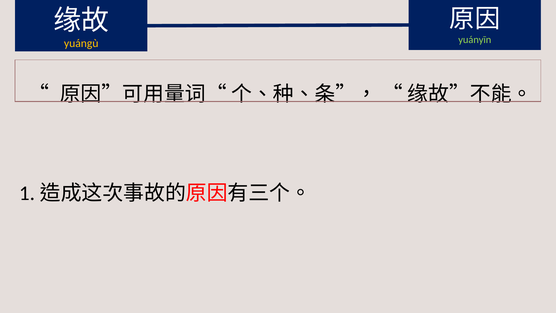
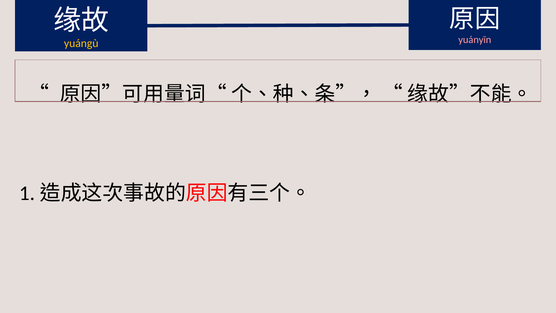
yuányīn colour: light green -> pink
